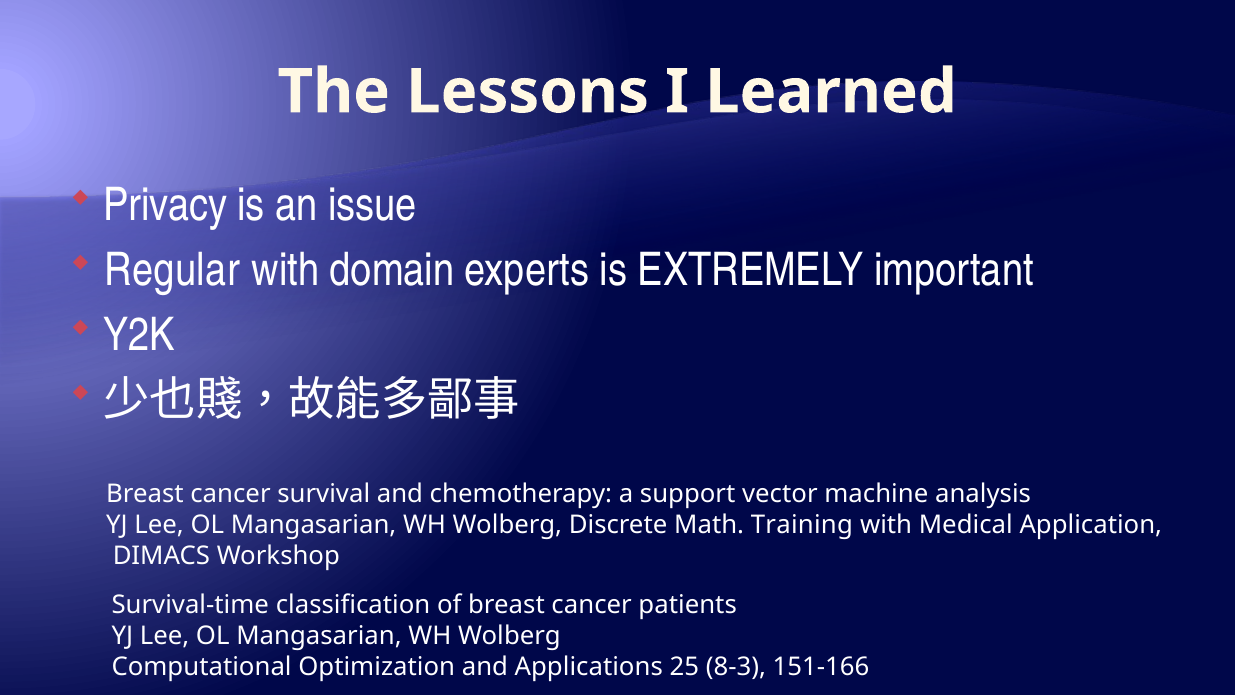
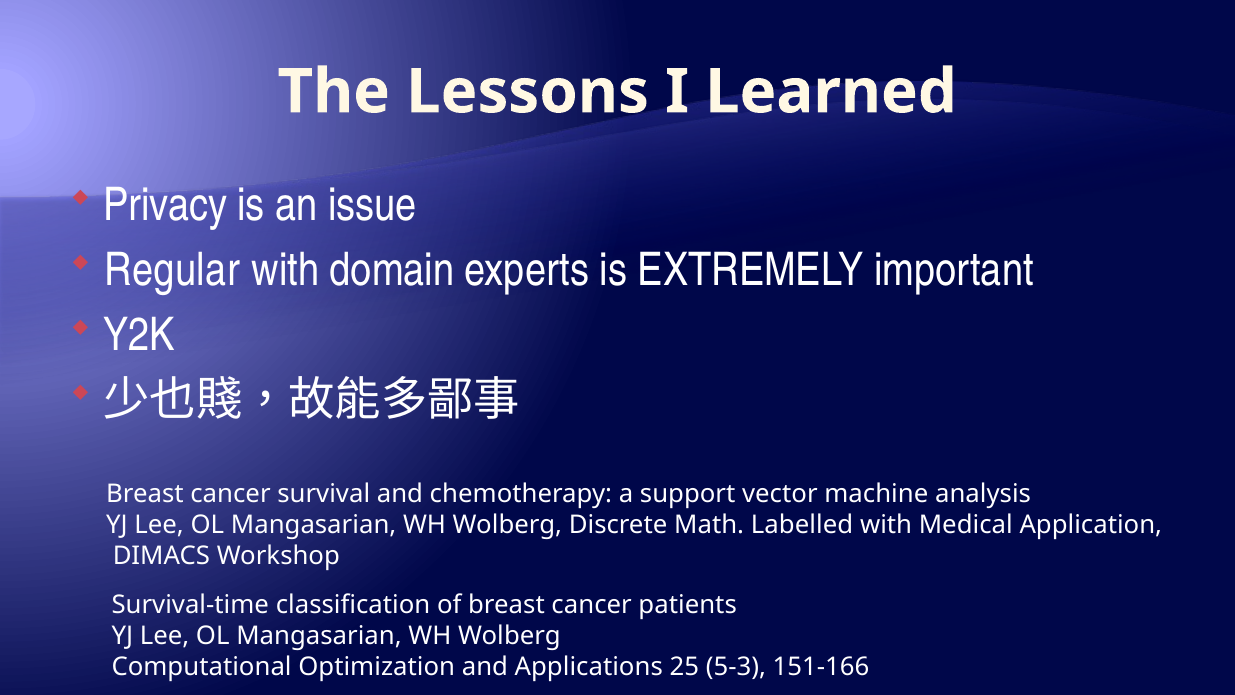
Training: Training -> Labelled
8-3: 8-3 -> 5-3
